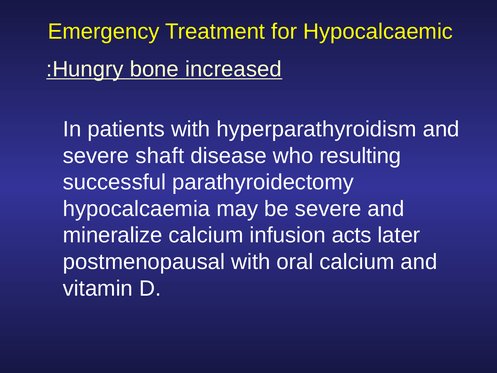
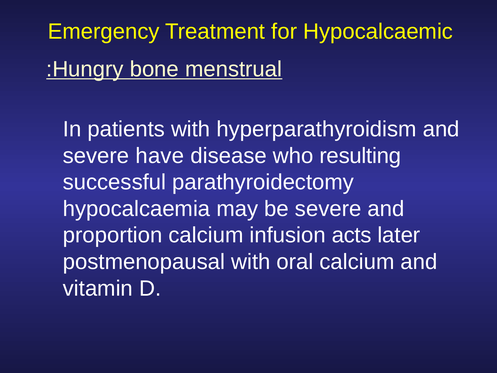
increased: increased -> menstrual
shaft: shaft -> have
mineralize: mineralize -> proportion
